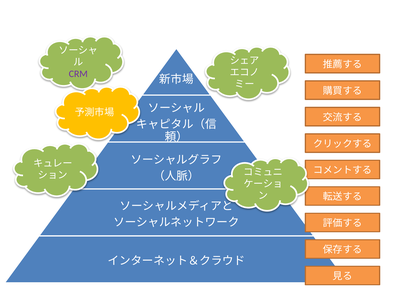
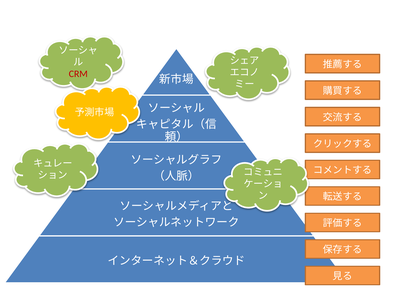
CRM colour: purple -> red
